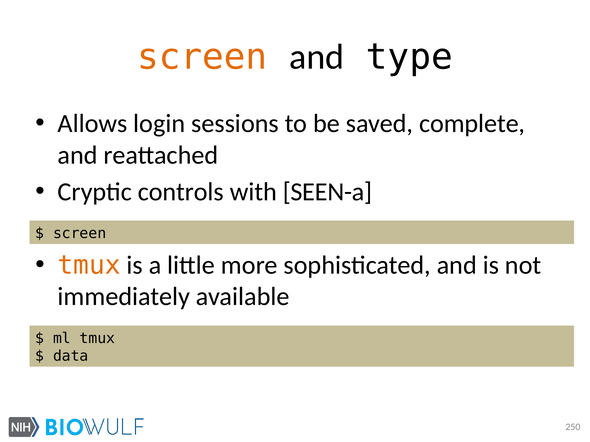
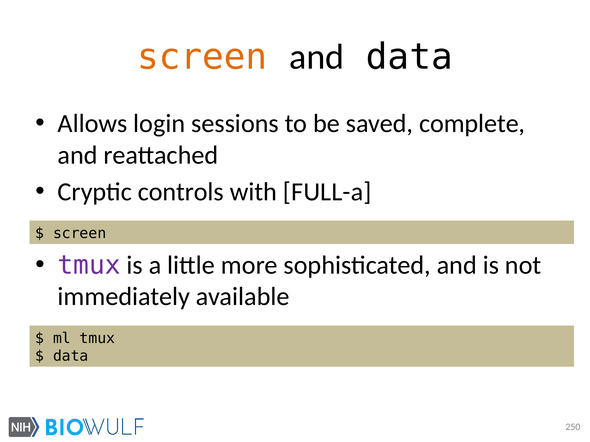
and type: type -> data
SEEN-a: SEEN-a -> FULL-a
tmux at (89, 265) colour: orange -> purple
